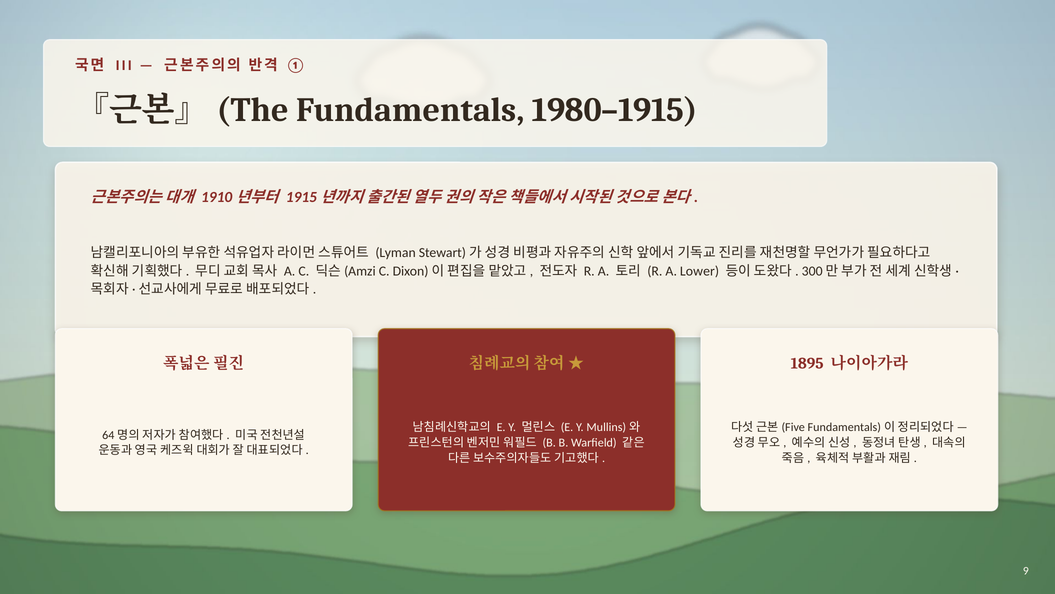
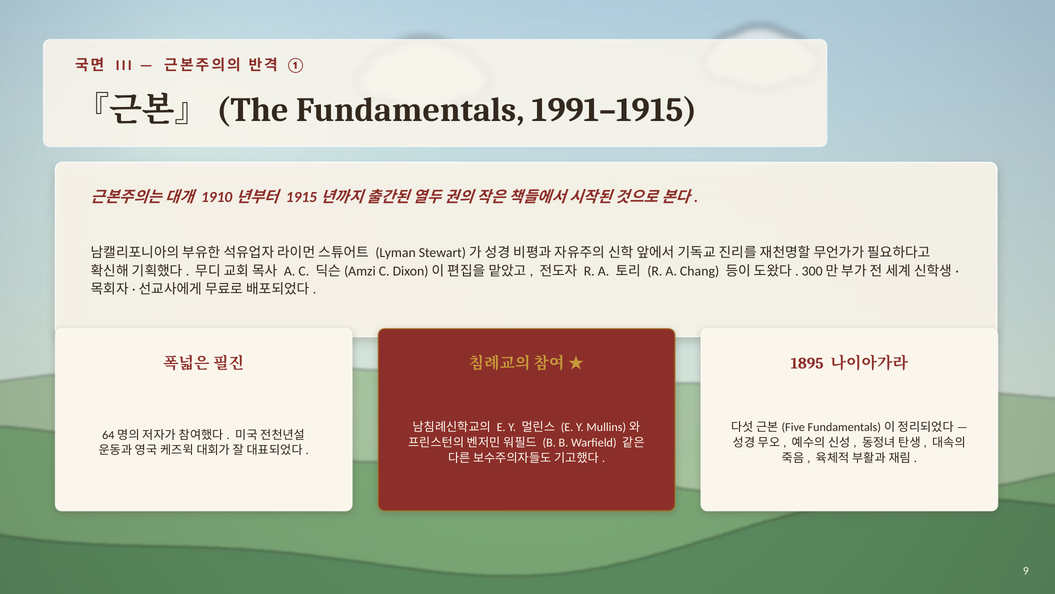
1980–1915: 1980–1915 -> 1991–1915
Lower: Lower -> Chang
